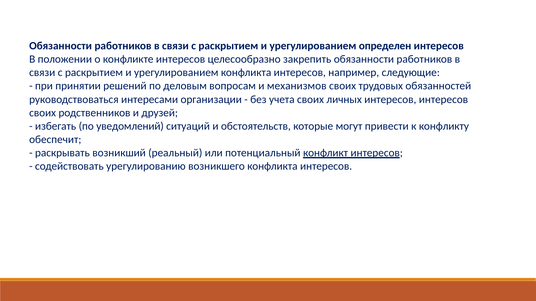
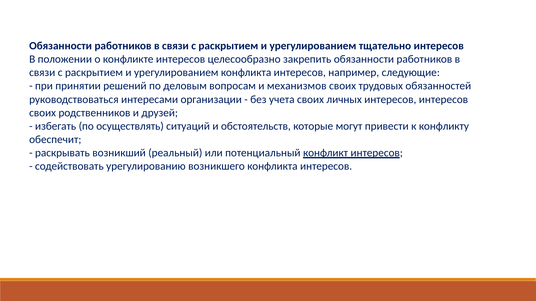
определен: определен -> тщательно
уведомлений: уведомлений -> осуществлять
